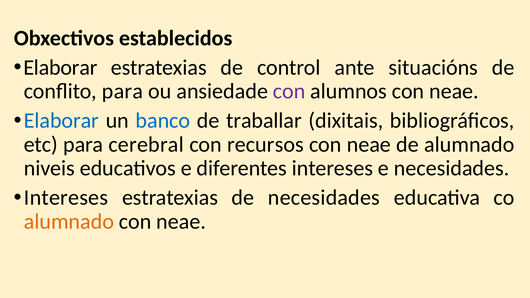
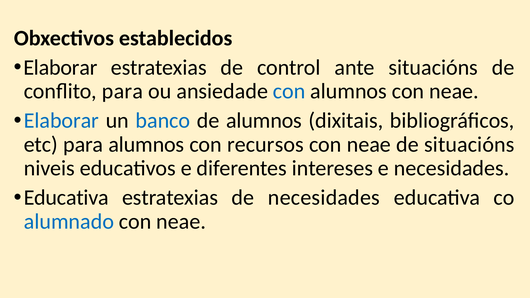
con at (289, 91) colour: purple -> blue
de traballar: traballar -> alumnos
para cerebral: cerebral -> alumnos
de alumnado: alumnado -> situacións
Intereses at (66, 198): Intereses -> Educativa
alumnado at (69, 222) colour: orange -> blue
